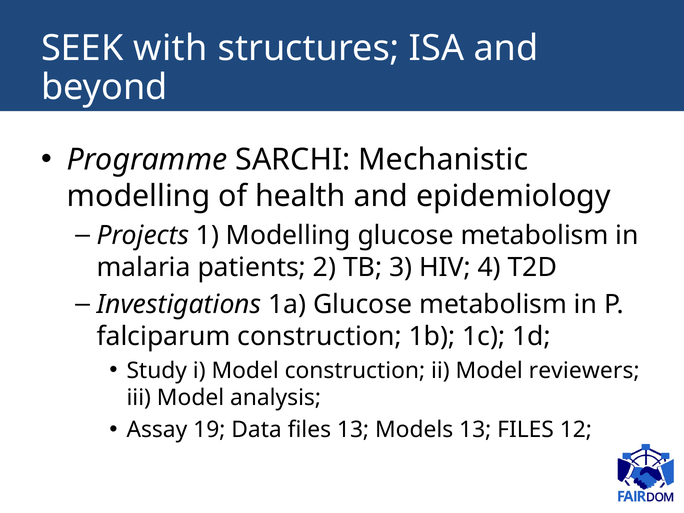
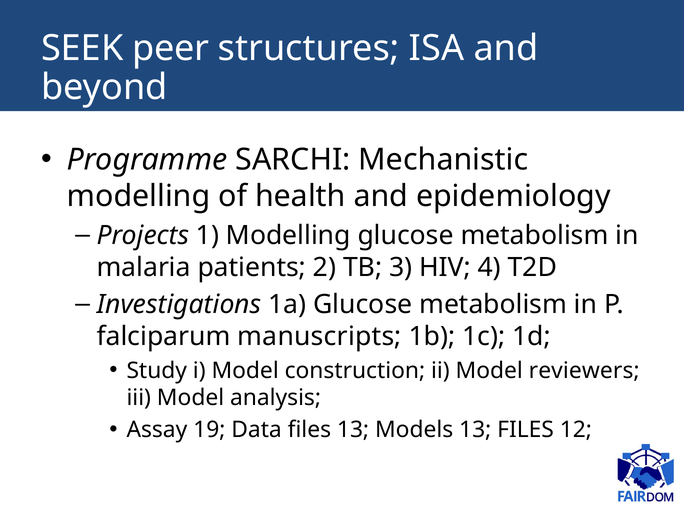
with: with -> peer
falciparum construction: construction -> manuscripts
